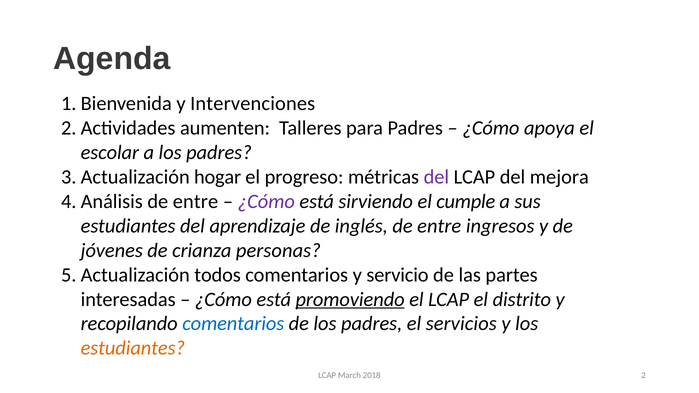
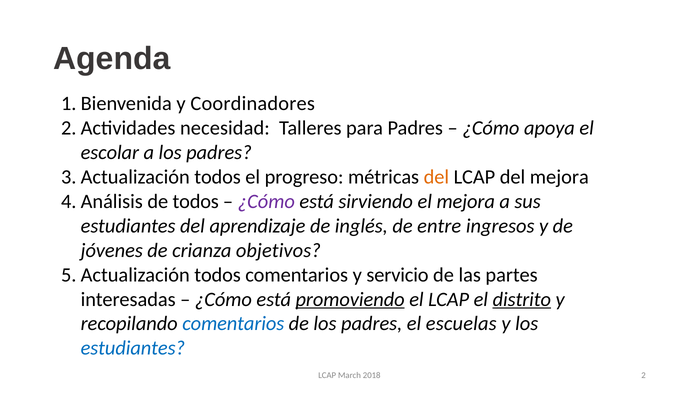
Intervenciones: Intervenciones -> Coordinadores
aumenten: aumenten -> necesidad
hogar at (218, 177): hogar -> todos
del at (436, 177) colour: purple -> orange
entre at (196, 202): entre -> todos
el cumple: cumple -> mejora
personas: personas -> objetivos
distrito underline: none -> present
servicios: servicios -> escuelas
estudiantes at (133, 348) colour: orange -> blue
